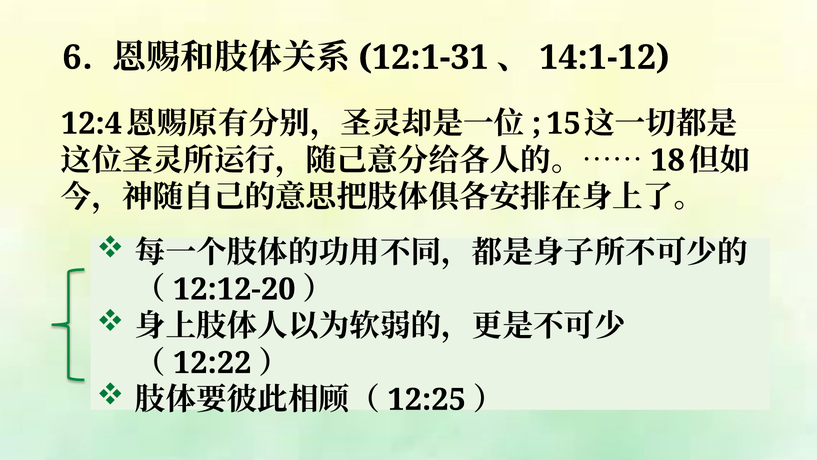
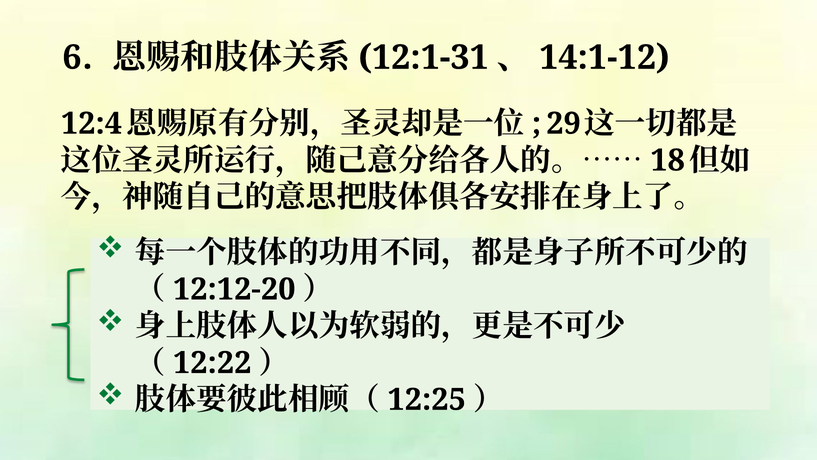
15: 15 -> 29
